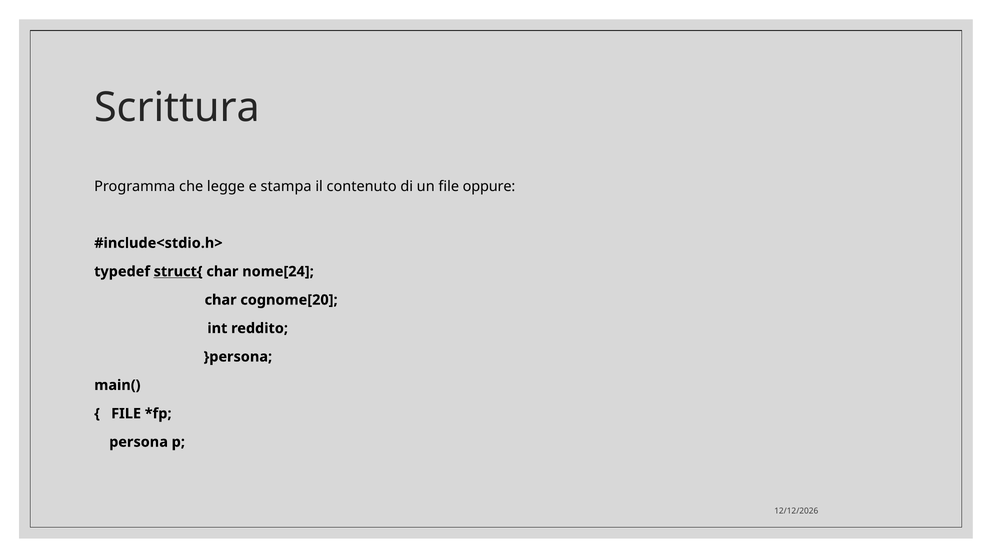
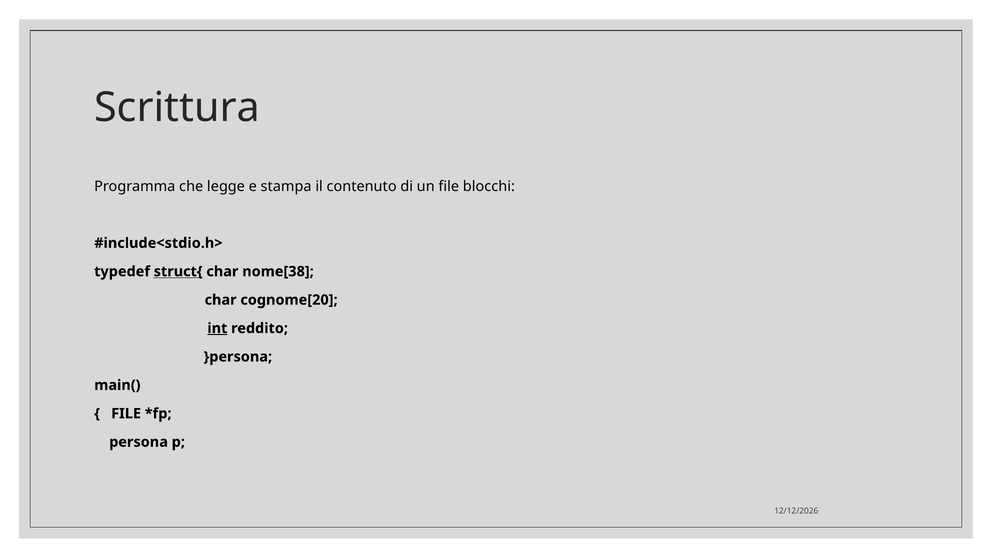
oppure: oppure -> blocchi
nome[24: nome[24 -> nome[38
int underline: none -> present
